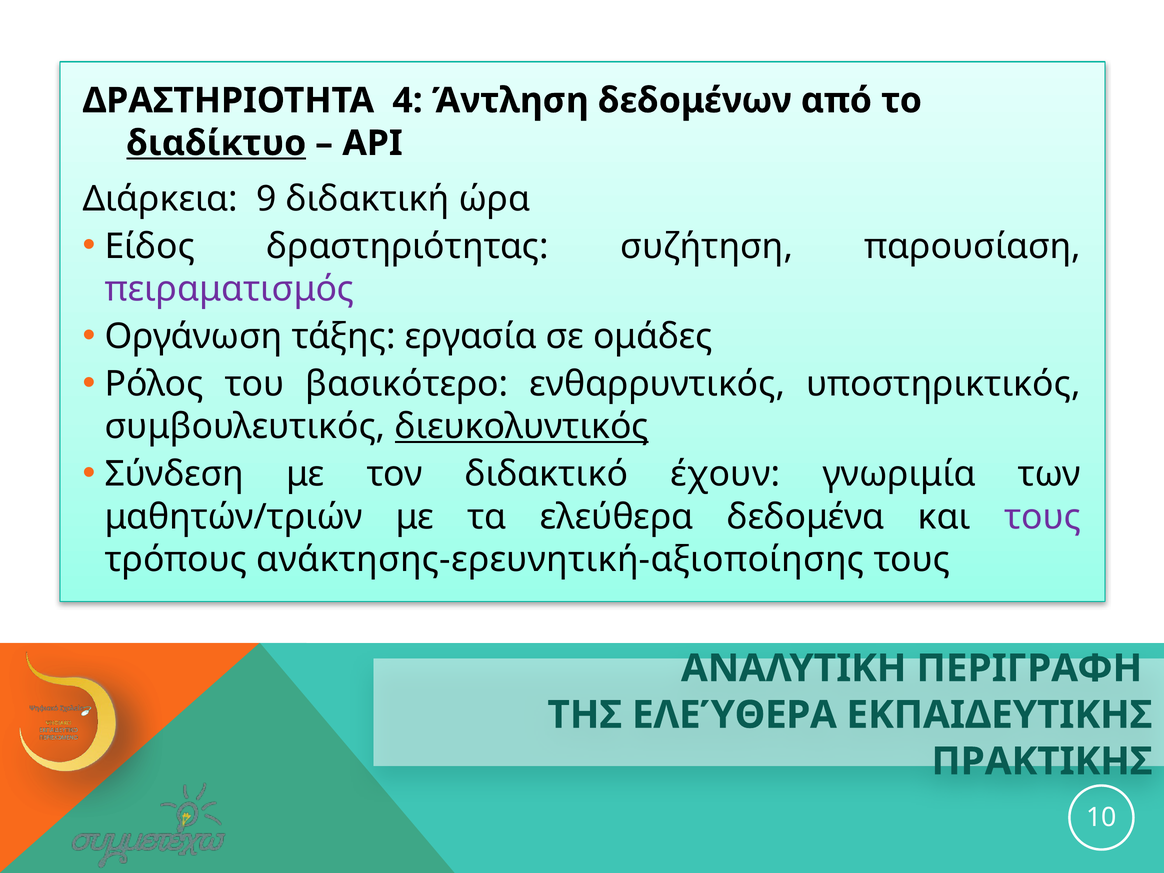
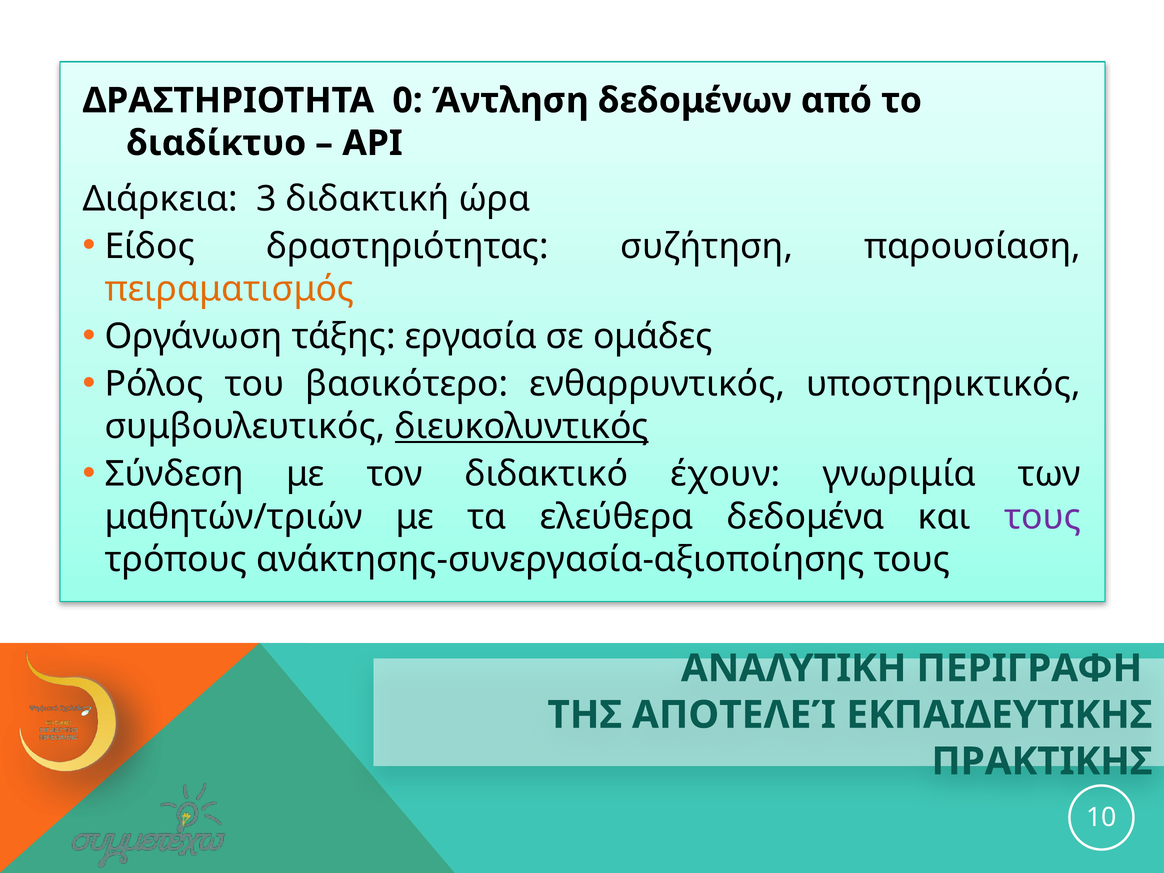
4: 4 -> 0
διαδίκτυο underline: present -> none
9: 9 -> 3
πειραματισμός colour: purple -> orange
ανάκτησης-ερευνητική-αξιοποίησης: ανάκτησης-ερευνητική-αξιοποίησης -> ανάκτησης-συνεργασία-αξιοποίησης
ΤΗΣ ΕΛΕΎΘΕΡΑ: ΕΛΕΎΘΕΡΑ -> ΑΠΟΤΕΛΕΊ
